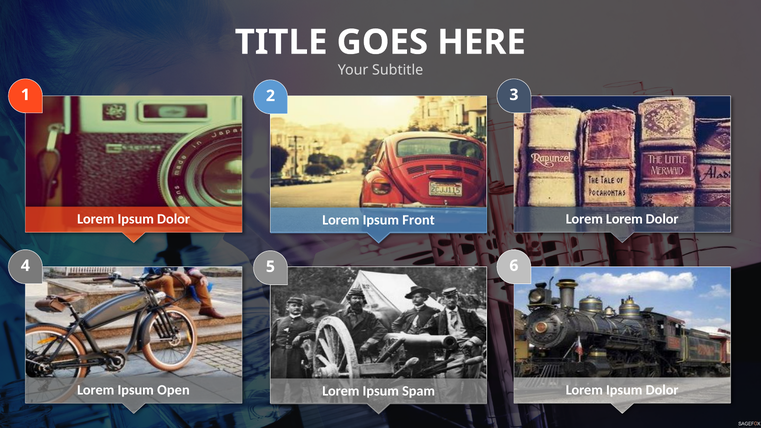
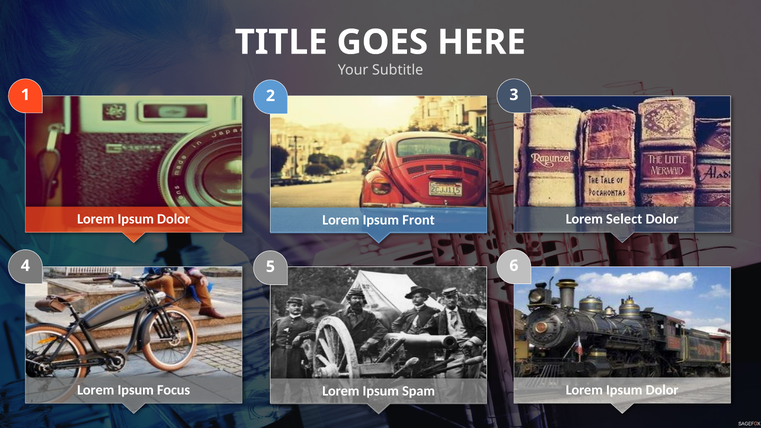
Lorem Lorem: Lorem -> Select
Open: Open -> Focus
